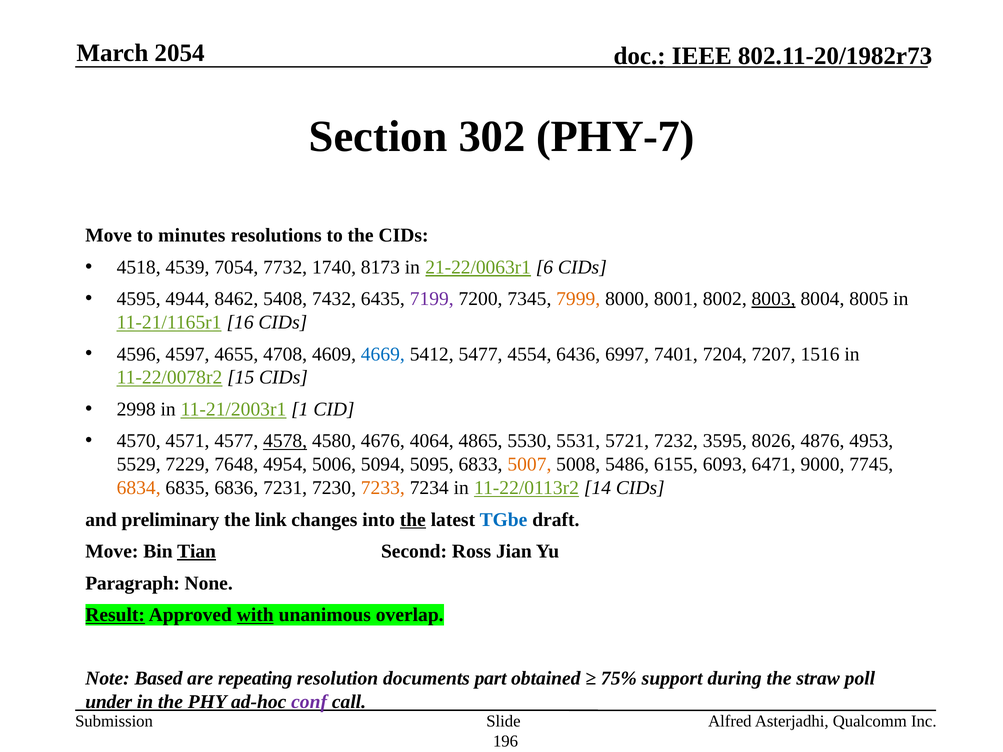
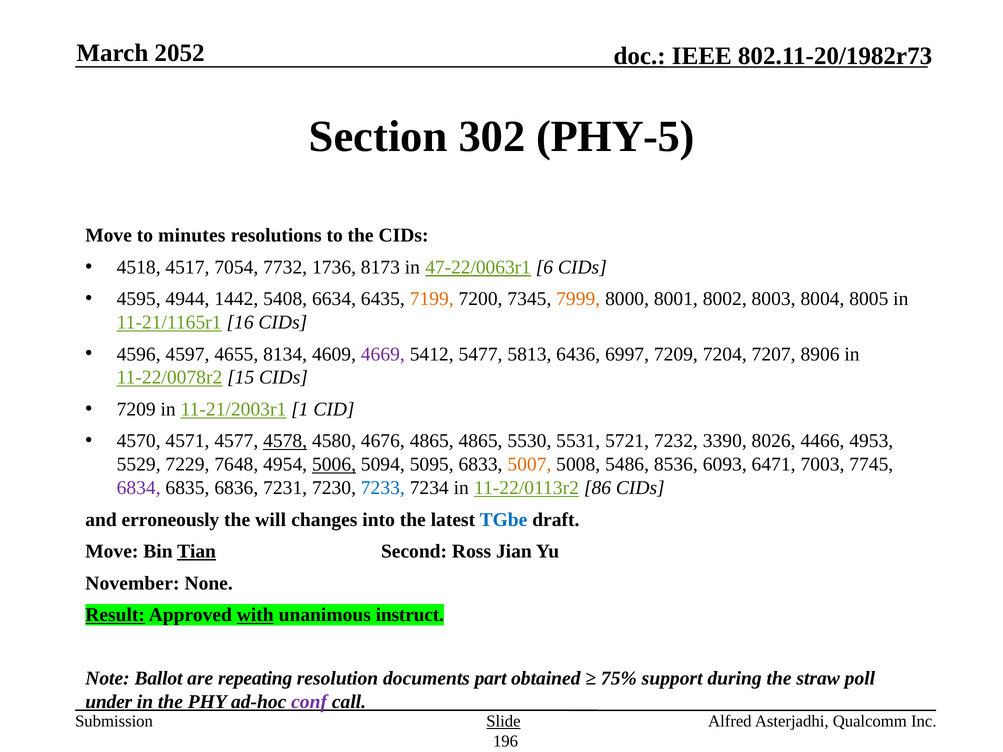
2054: 2054 -> 2052
PHY-7: PHY-7 -> PHY-5
4539: 4539 -> 4517
1740: 1740 -> 1736
21-22/0063r1: 21-22/0063r1 -> 47-22/0063r1
8462: 8462 -> 1442
7432: 7432 -> 6634
7199 colour: purple -> orange
8003 underline: present -> none
4708: 4708 -> 8134
4669 colour: blue -> purple
4554: 4554 -> 5813
6997 7401: 7401 -> 7209
1516: 1516 -> 8906
2998 at (136, 409): 2998 -> 7209
4676 4064: 4064 -> 4865
3595: 3595 -> 3390
4876: 4876 -> 4466
5006 underline: none -> present
6155: 6155 -> 8536
9000: 9000 -> 7003
6834 colour: orange -> purple
7233 colour: orange -> blue
14: 14 -> 86
preliminary: preliminary -> erroneously
link: link -> will
the at (413, 520) underline: present -> none
Paragraph: Paragraph -> November
overlap: overlap -> instruct
Based: Based -> Ballot
Slide underline: none -> present
